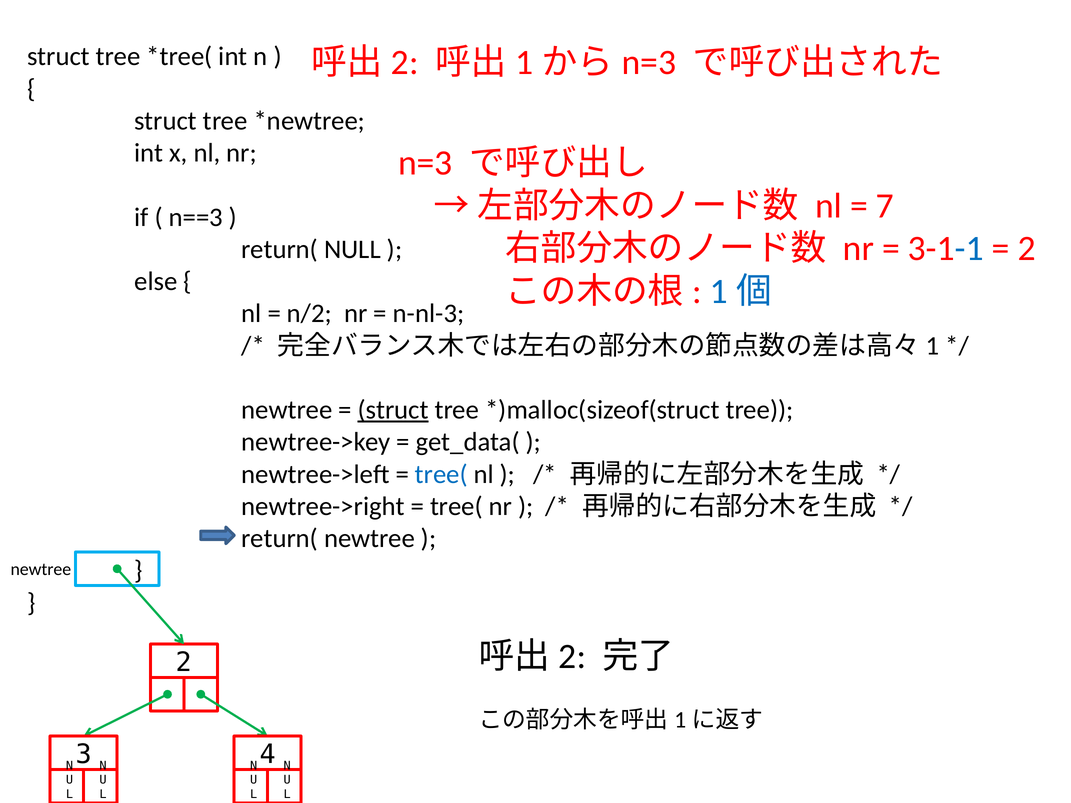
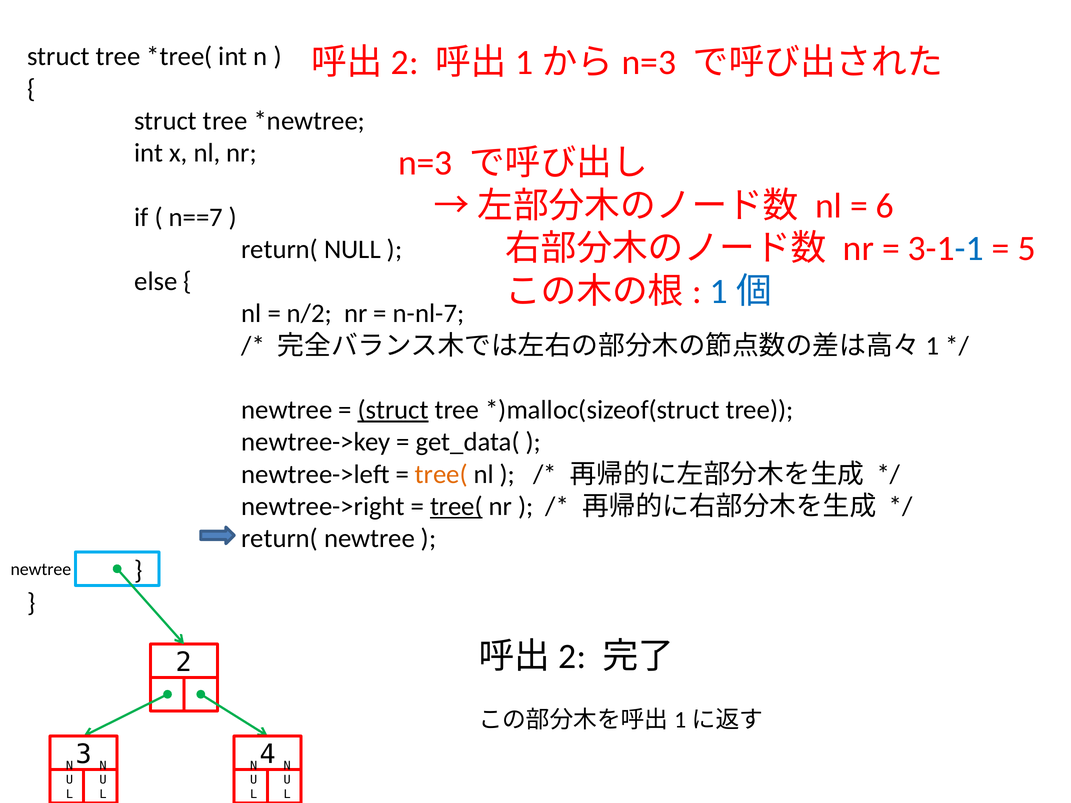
7: 7 -> 6
n==3: n==3 -> n==7
2 at (1027, 249): 2 -> 5
n-nl-3: n-nl-3 -> n-nl-7
tree( at (441, 474) colour: blue -> orange
tree( at (456, 506) underline: none -> present
